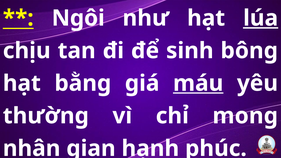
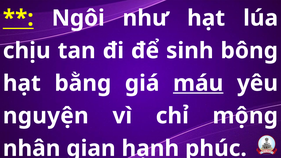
lúa underline: present -> none
thường: thường -> nguyện
mong: mong -> mộng
